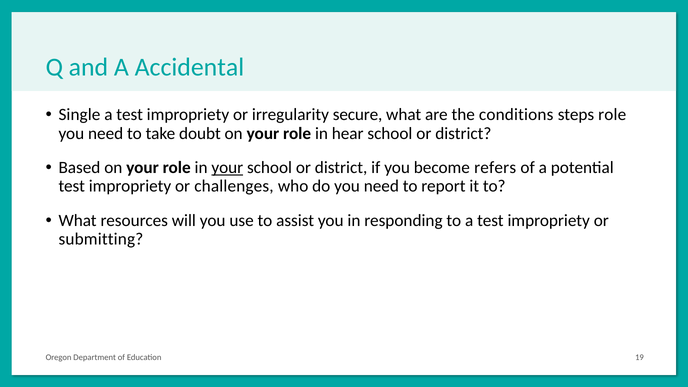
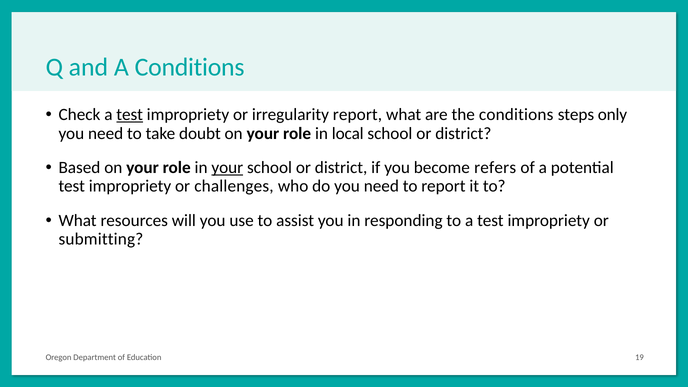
A Accidental: Accidental -> Conditions
Single: Single -> Check
test at (130, 115) underline: none -> present
irregularity secure: secure -> report
steps role: role -> only
hear: hear -> local
